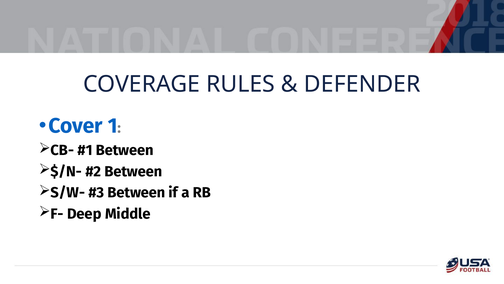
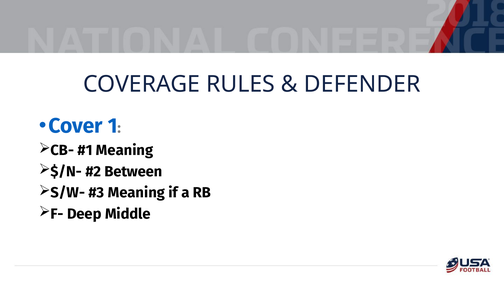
Between at (125, 150): Between -> Meaning
Between at (136, 192): Between -> Meaning
